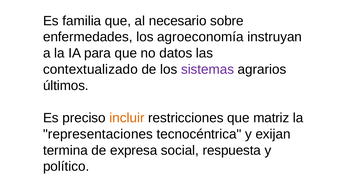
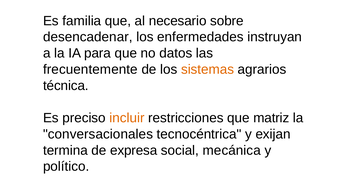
enfermedades: enfermedades -> desencadenar
agroeconomía: agroeconomía -> enfermedades
contextualizado: contextualizado -> frecuentemente
sistemas colour: purple -> orange
últimos: últimos -> técnica
representaciones: representaciones -> conversacionales
respuesta: respuesta -> mecánica
